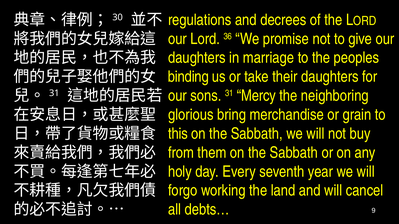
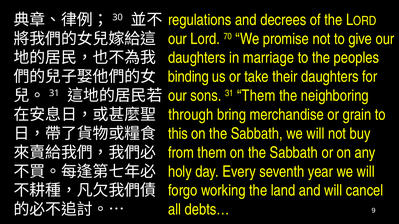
36: 36 -> 70
31 Mercy: Mercy -> Them
glorious: glorious -> through
